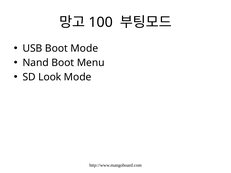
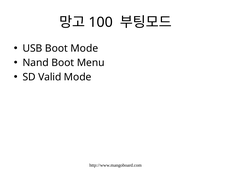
Look: Look -> Valid
